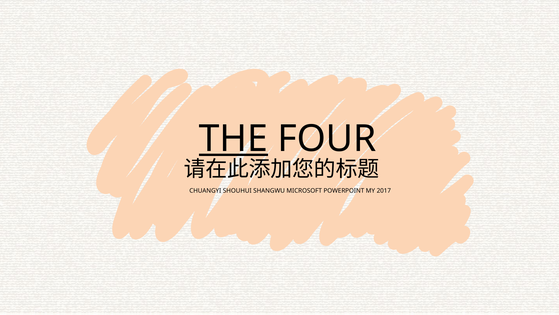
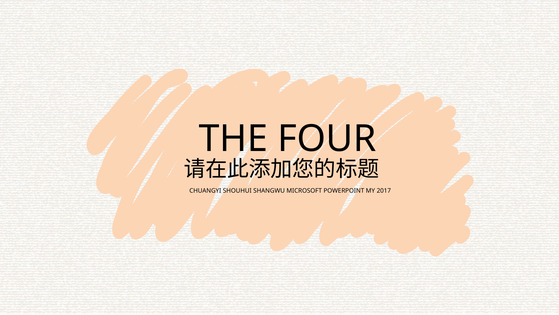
THE underline: present -> none
